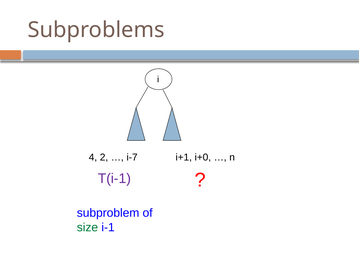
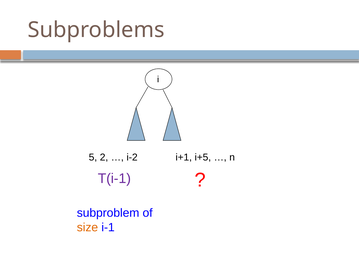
4: 4 -> 5
i-7: i-7 -> i-2
i+0: i+0 -> i+5
size colour: green -> orange
